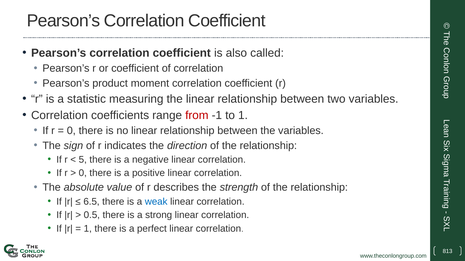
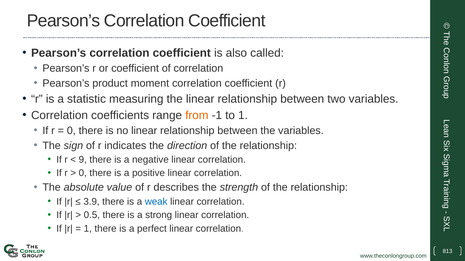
from colour: red -> orange
5: 5 -> 9
6.5: 6.5 -> 3.9
